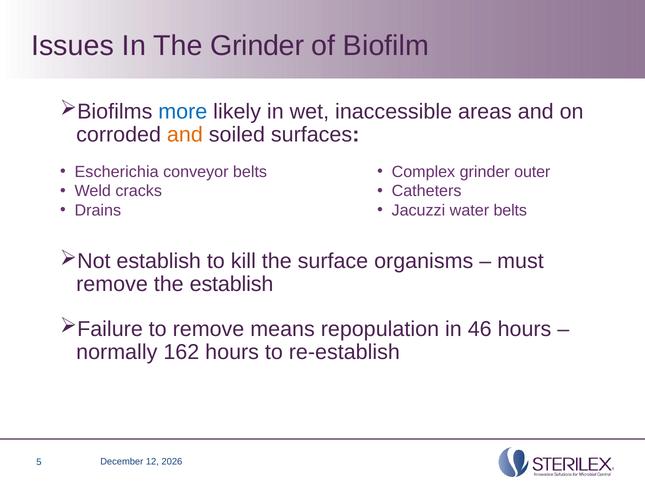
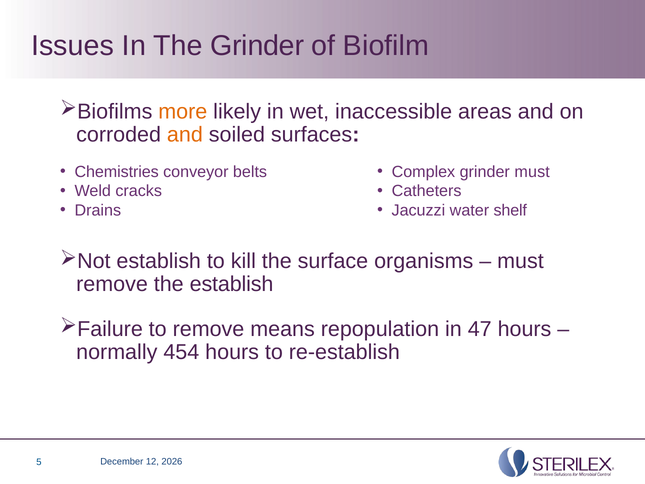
more colour: blue -> orange
Escherichia: Escherichia -> Chemistries
grinder outer: outer -> must
water belts: belts -> shelf
46: 46 -> 47
162: 162 -> 454
